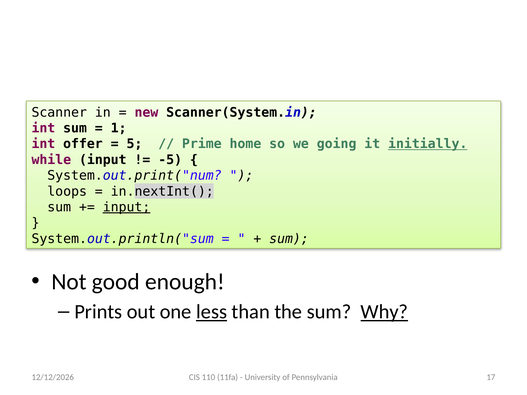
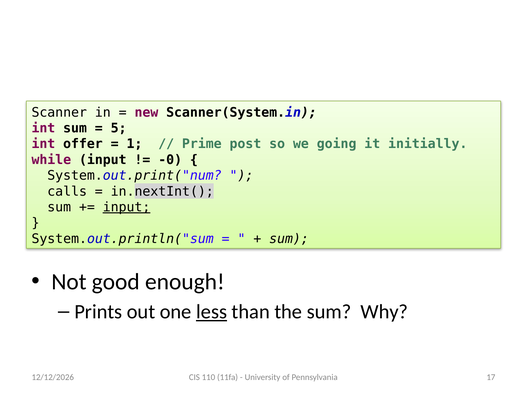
1: 1 -> 5
5: 5 -> 1
home: home -> post
initially underline: present -> none
-5: -5 -> -0
loops: loops -> calls
Why underline: present -> none
